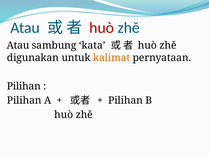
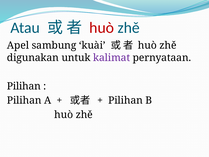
Atau at (18, 45): Atau -> Apel
kata: kata -> kuài
kalimat colour: orange -> purple
